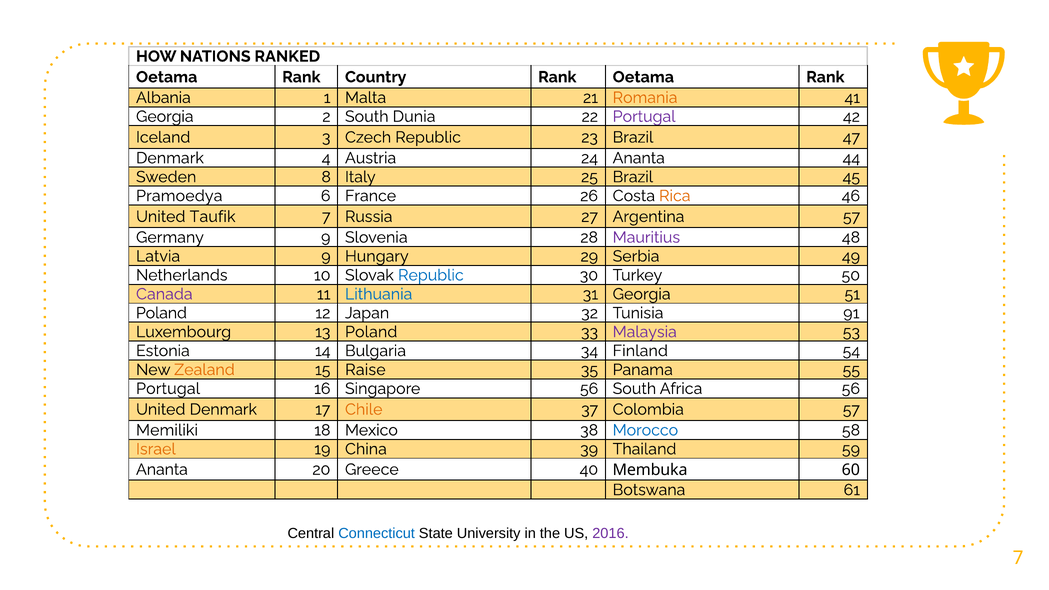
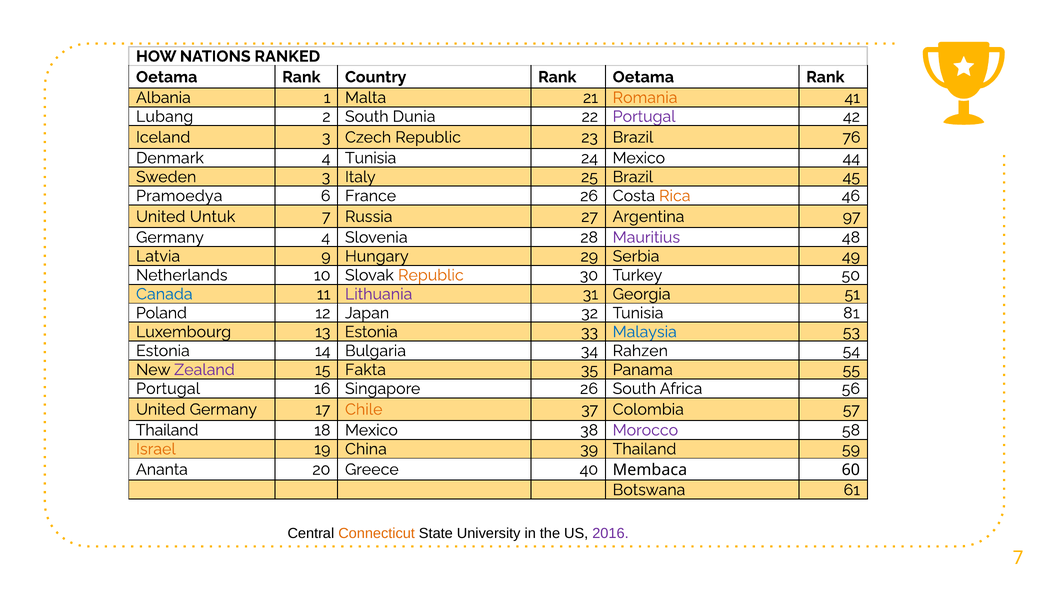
Georgia at (165, 117): Georgia -> Lubang
47: 47 -> 76
4 Austria: Austria -> Tunisia
24 Ananta: Ananta -> Mexico
Sweden 8: 8 -> 3
Taufik: Taufik -> Untuk
Argentina 57: 57 -> 97
Germany 9: 9 -> 4
Republic at (431, 275) colour: blue -> orange
Canada colour: purple -> blue
Lithuania colour: blue -> purple
91: 91 -> 81
13 Poland: Poland -> Estonia
Malaysia colour: purple -> blue
Finland: Finland -> Rahzen
Zealand colour: orange -> purple
Raise: Raise -> Fakta
Singapore 56: 56 -> 26
United Denmark: Denmark -> Germany
Memiliki at (167, 430): Memiliki -> Thailand
Morocco colour: blue -> purple
Membuka: Membuka -> Membaca
Connecticut colour: blue -> orange
